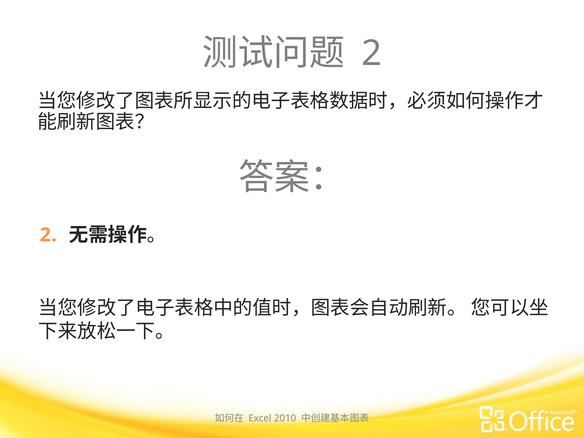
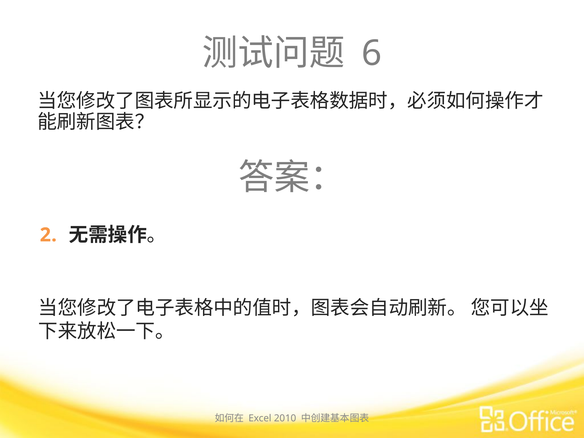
2 at (372, 53): 2 -> 6
